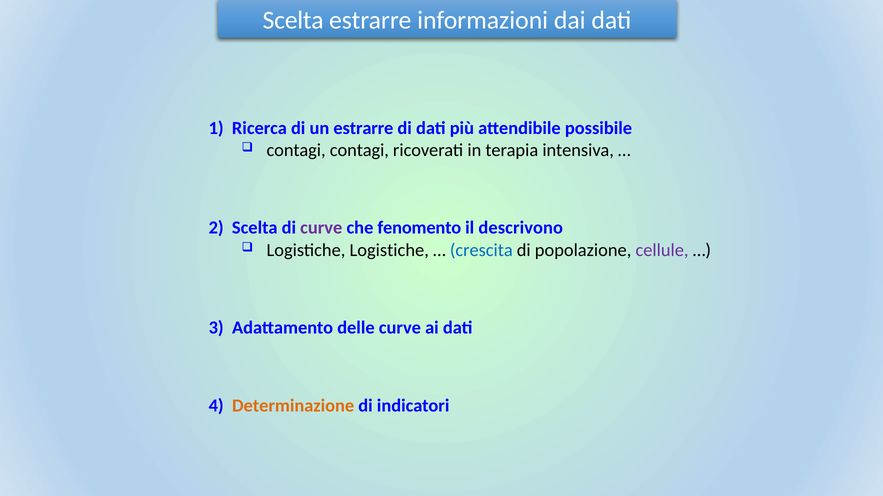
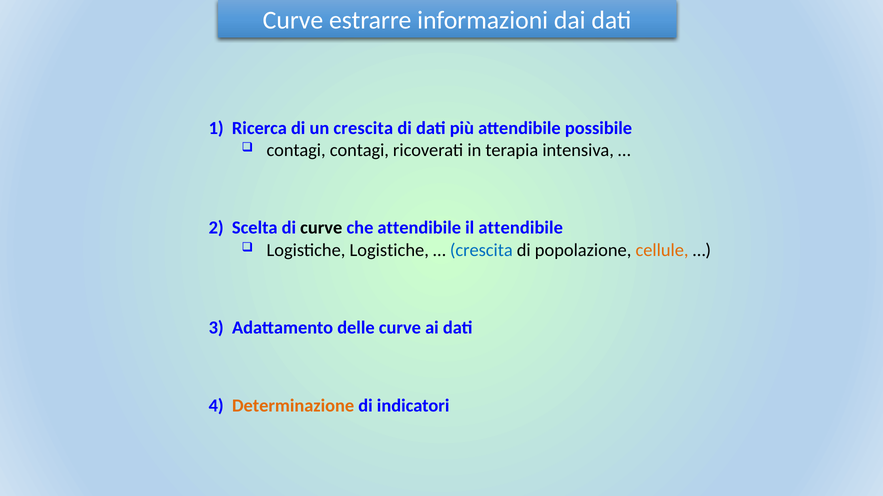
Scelta at (293, 20): Scelta -> Curve
un estrarre: estrarre -> crescita
curve at (321, 228) colour: purple -> black
che fenomento: fenomento -> attendibile
il descrivono: descrivono -> attendibile
cellule colour: purple -> orange
